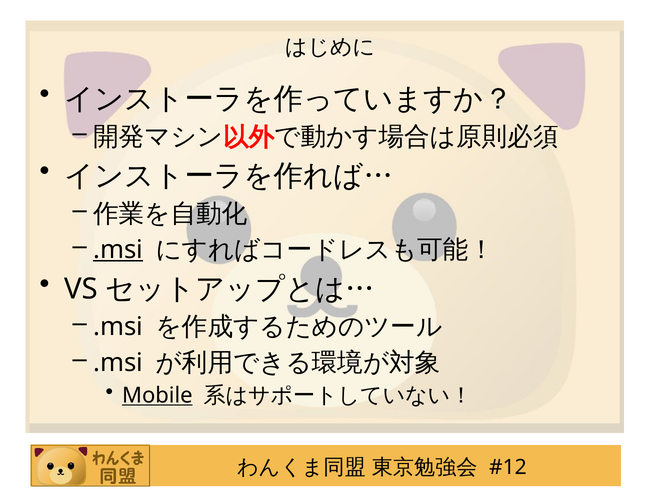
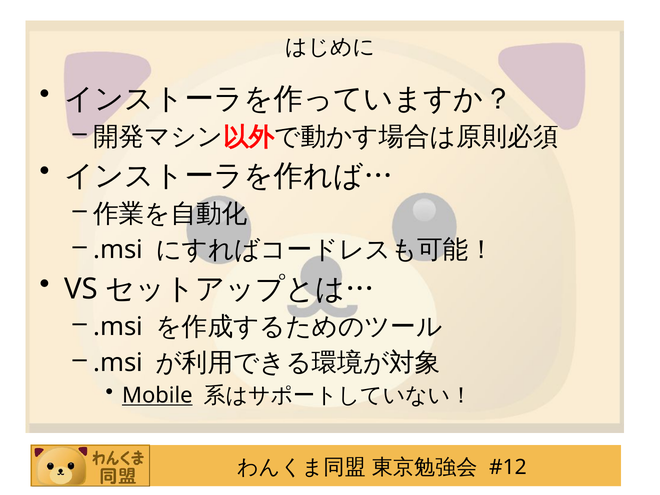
.msi at (118, 250) underline: present -> none
